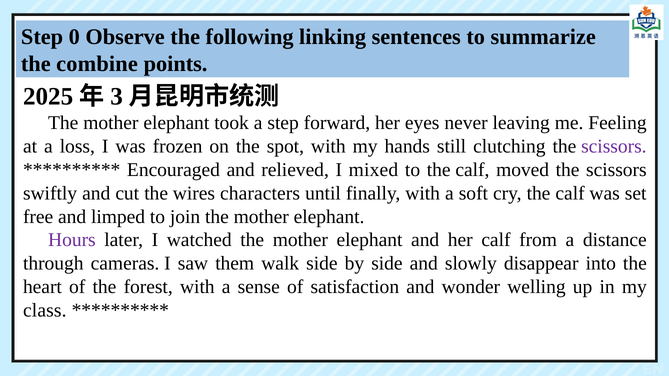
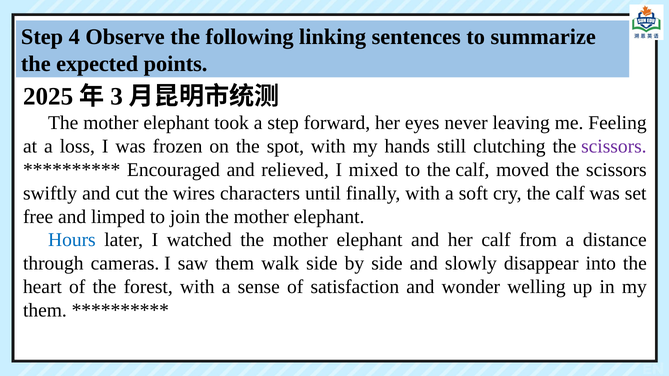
0: 0 -> 4
combine: combine -> expected
Hours colour: purple -> blue
class at (45, 310): class -> them
